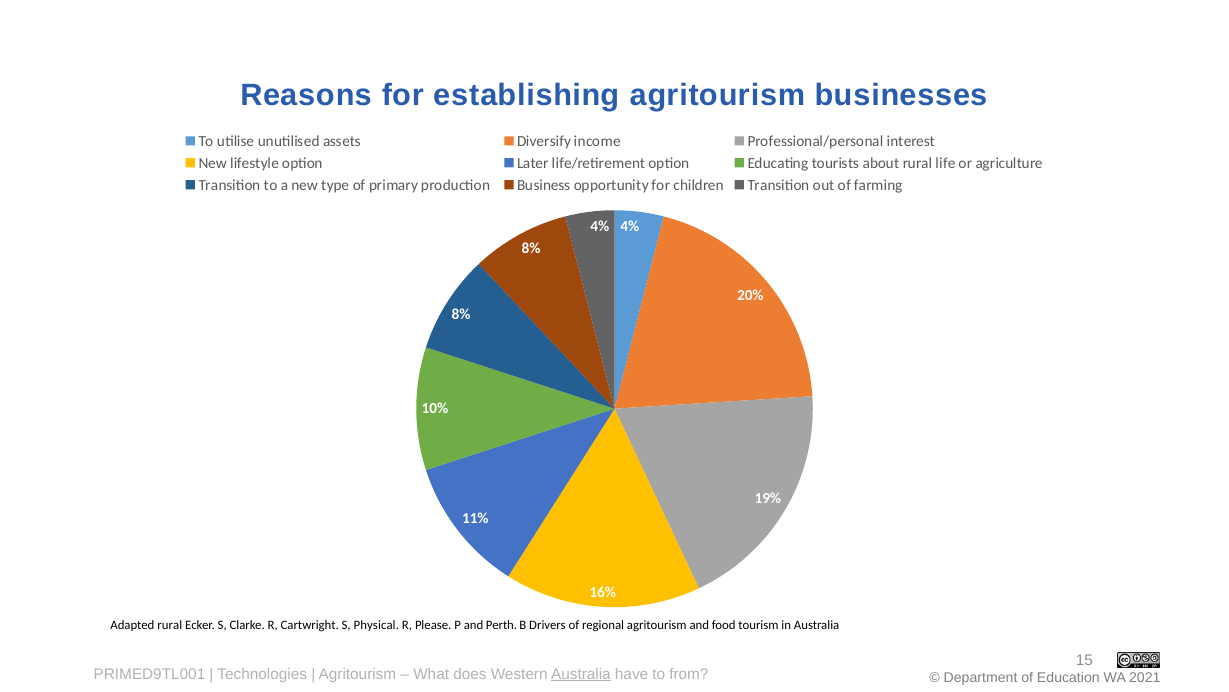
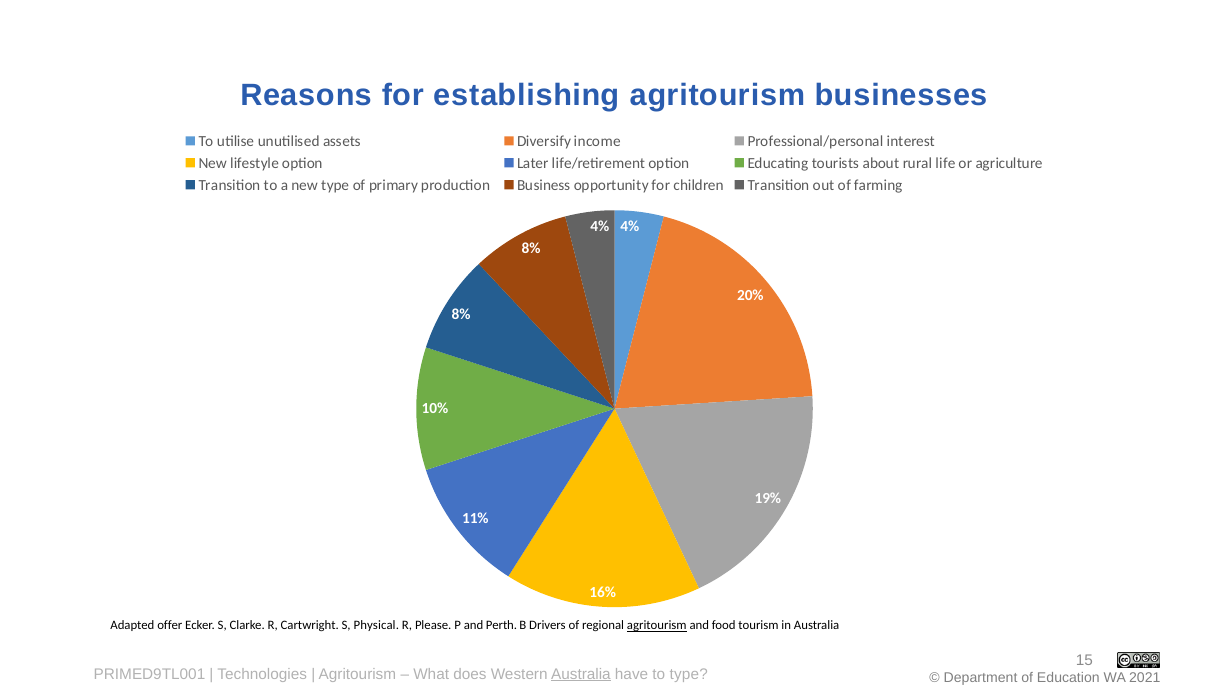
Adapted rural: rural -> offer
agritourism at (657, 625) underline: none -> present
to from: from -> type
